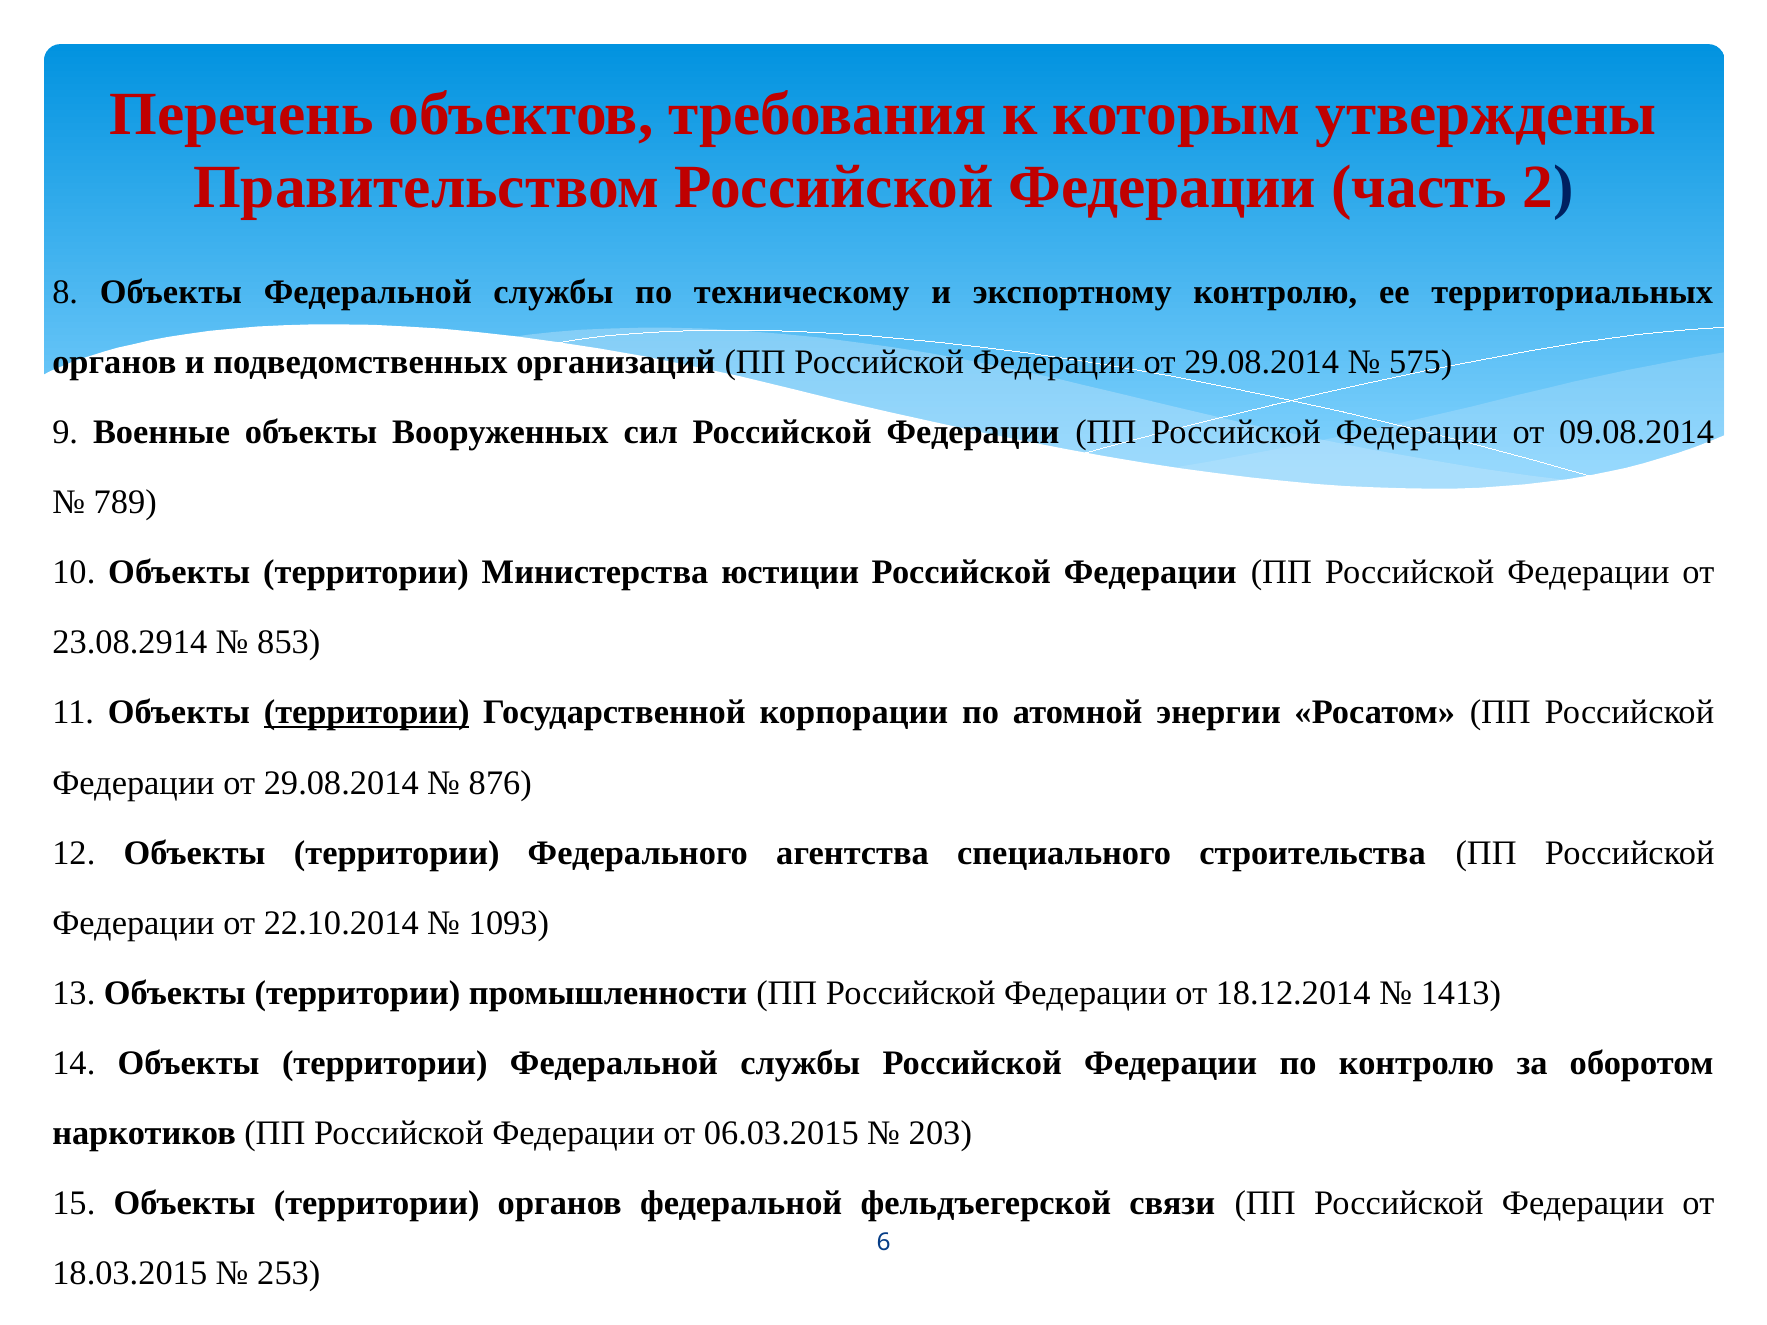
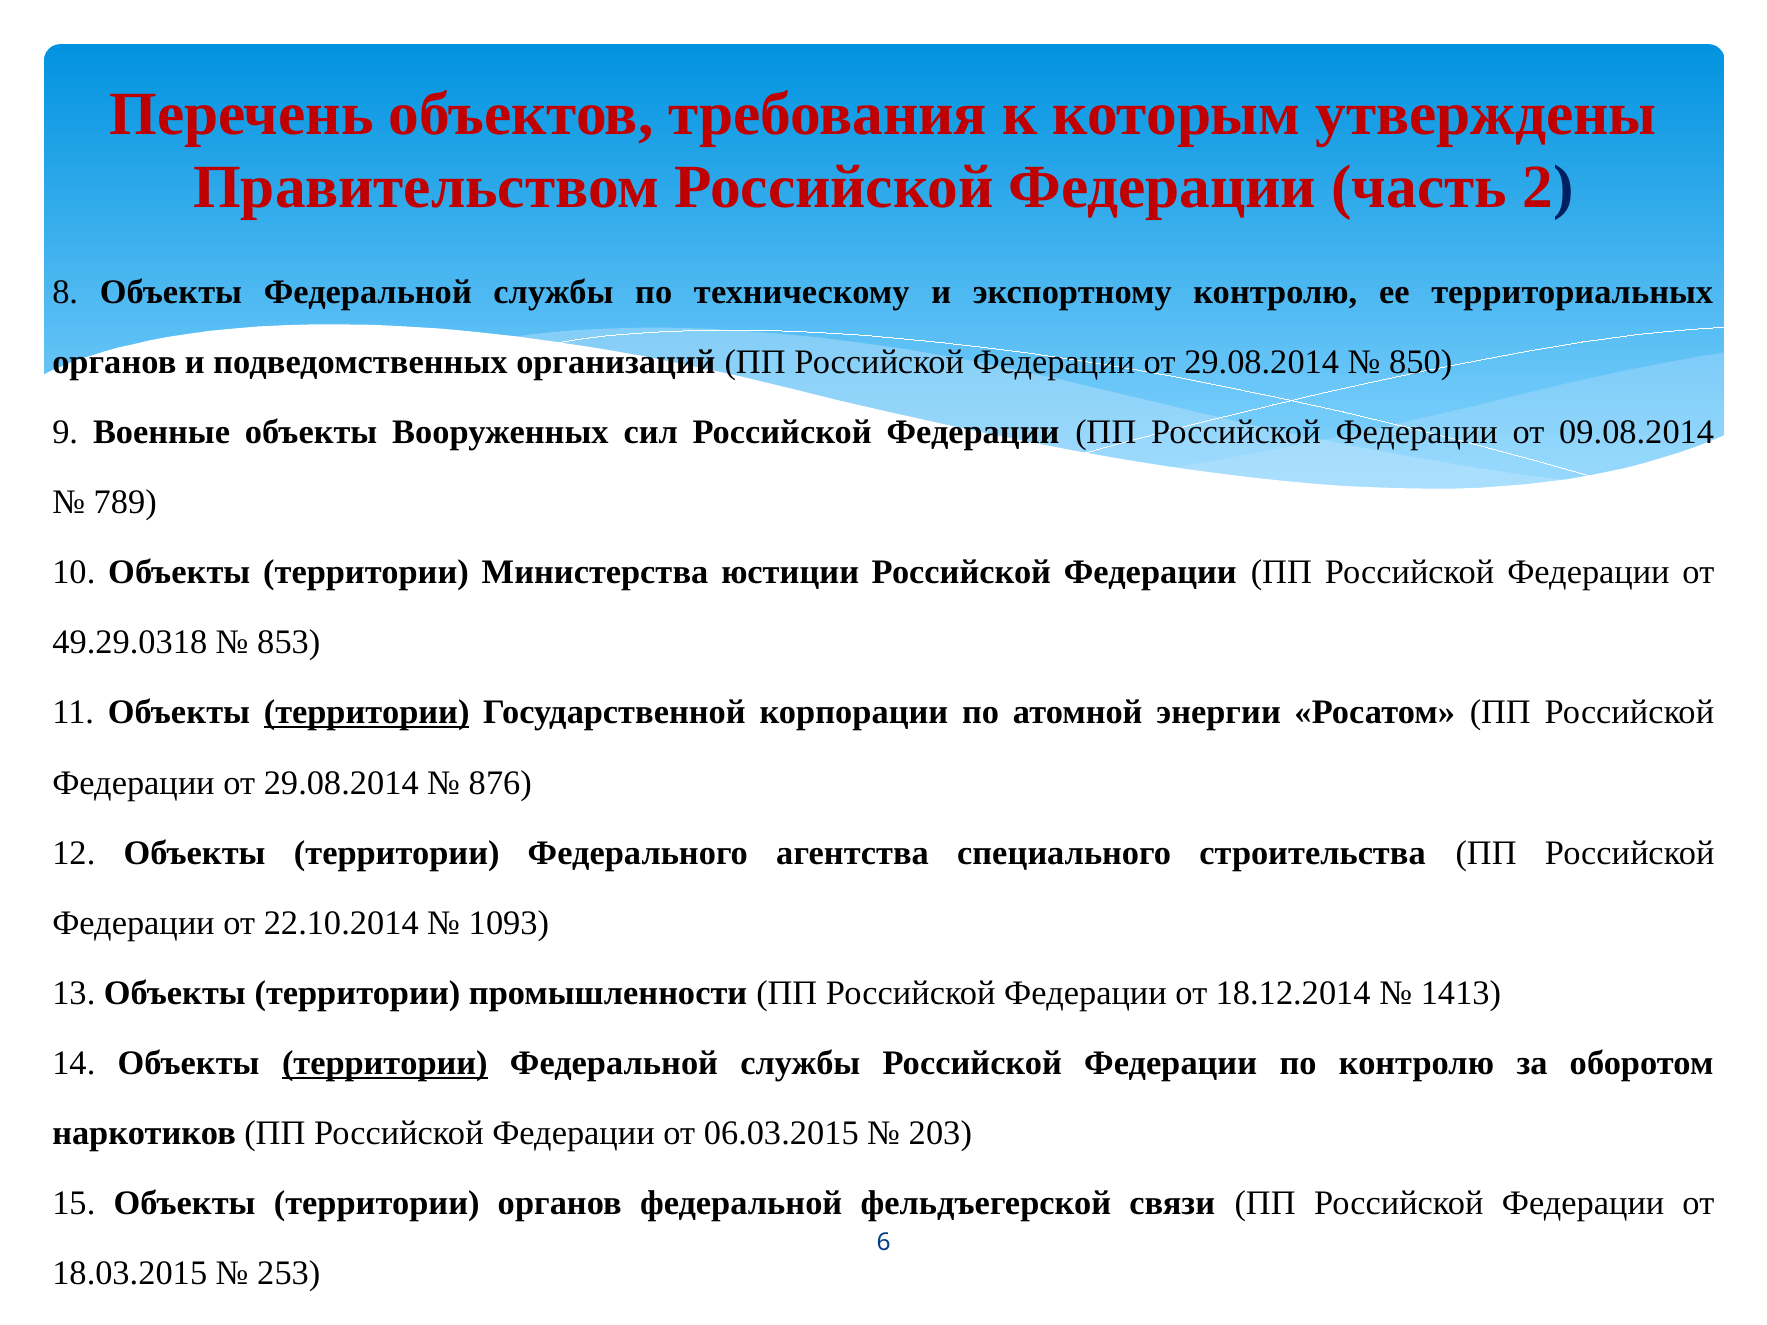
575: 575 -> 850
23.08.2914: 23.08.2914 -> 49.29.0318
территории at (385, 1063) underline: none -> present
